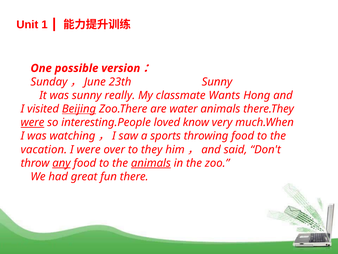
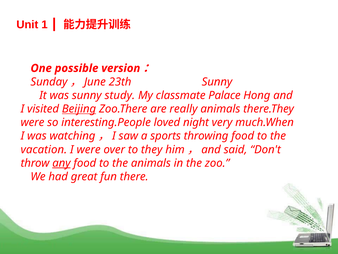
really: really -> study
Wants: Wants -> Palace
water: water -> really
were at (32, 122) underline: present -> none
know: know -> night
animals at (151, 163) underline: present -> none
